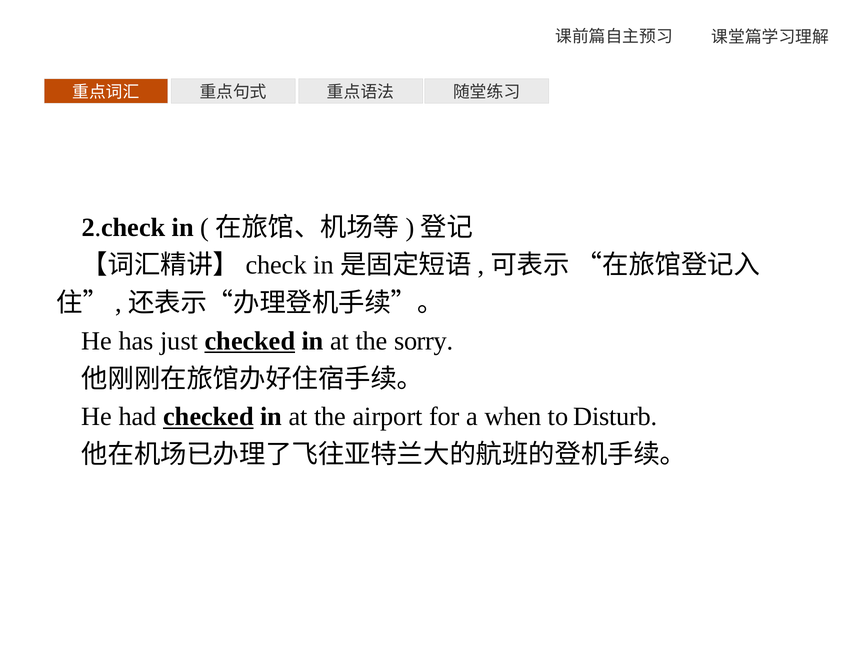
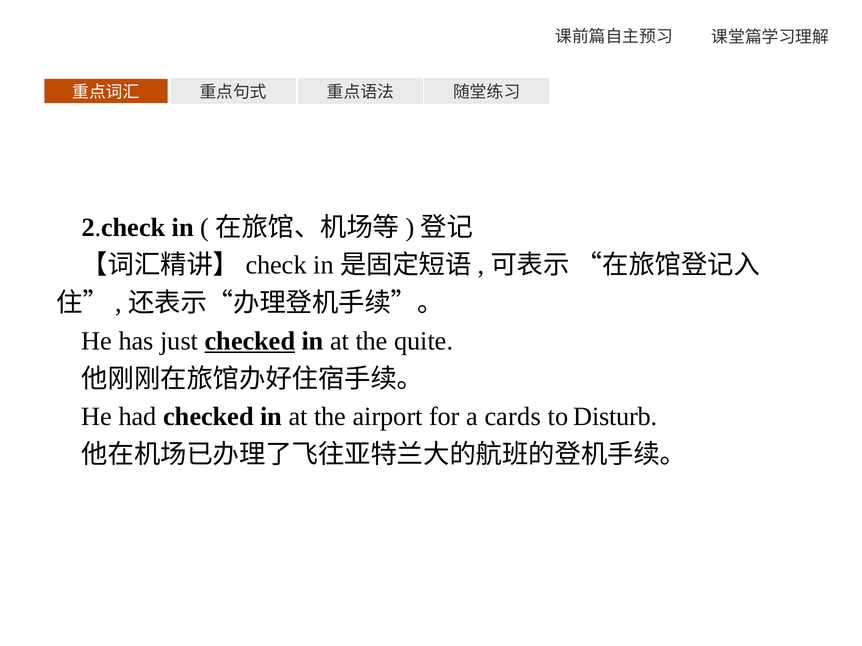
sorry: sorry -> quite
checked at (208, 417) underline: present -> none
when: when -> cards
